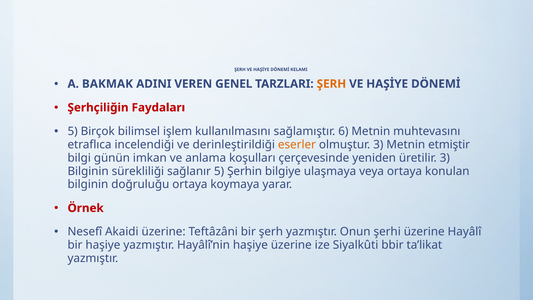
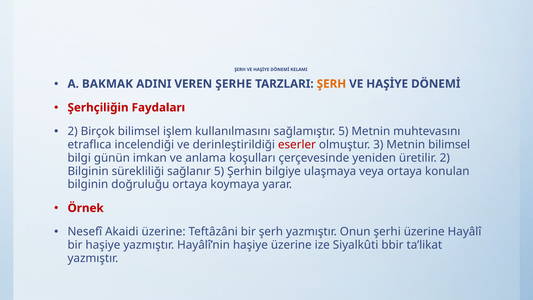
GENEL: GENEL -> ŞERHE
5 at (73, 131): 5 -> 2
sağlamıştır 6: 6 -> 5
eserler colour: orange -> red
Metnin etmiştir: etmiştir -> bilimsel
üretilir 3: 3 -> 2
